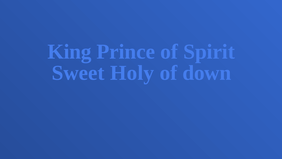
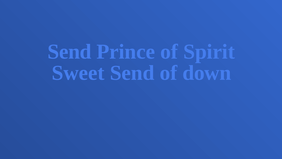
King at (70, 52): King -> Send
Sweet Holy: Holy -> Send
